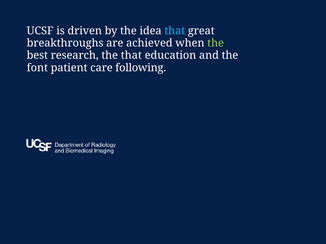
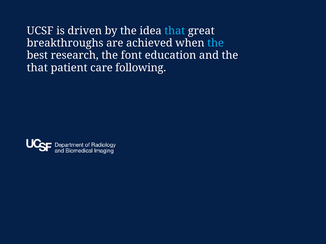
the at (216, 43) colour: light green -> light blue
the that: that -> font
font at (37, 68): font -> that
